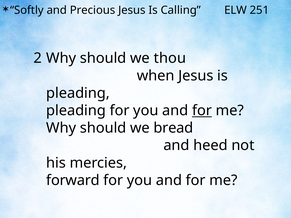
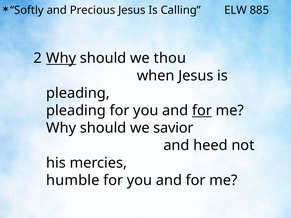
251: 251 -> 885
Why at (61, 58) underline: none -> present
bread: bread -> savior
forward: forward -> humble
